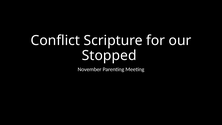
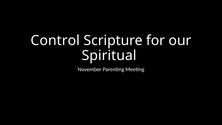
Conflict: Conflict -> Control
Stopped: Stopped -> Spiritual
